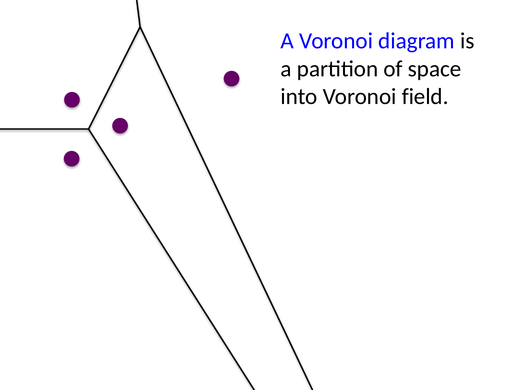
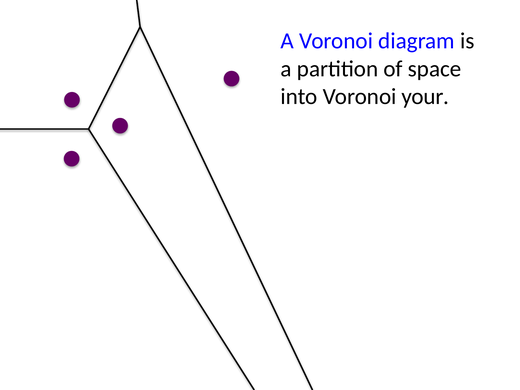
field: field -> your
